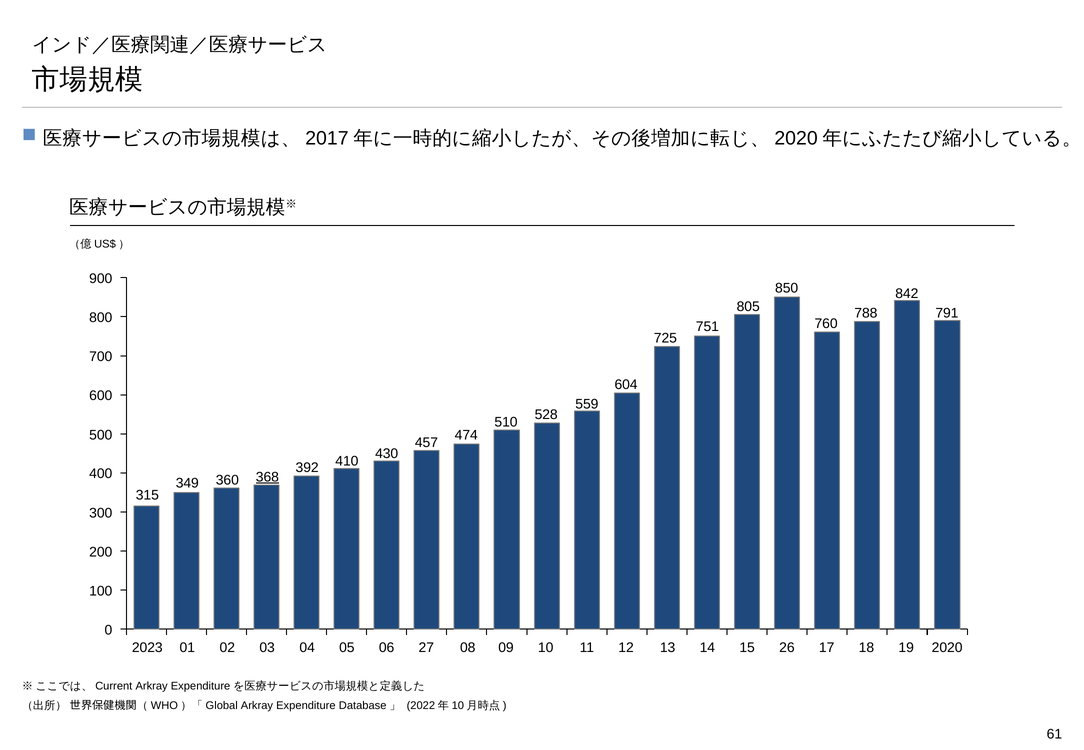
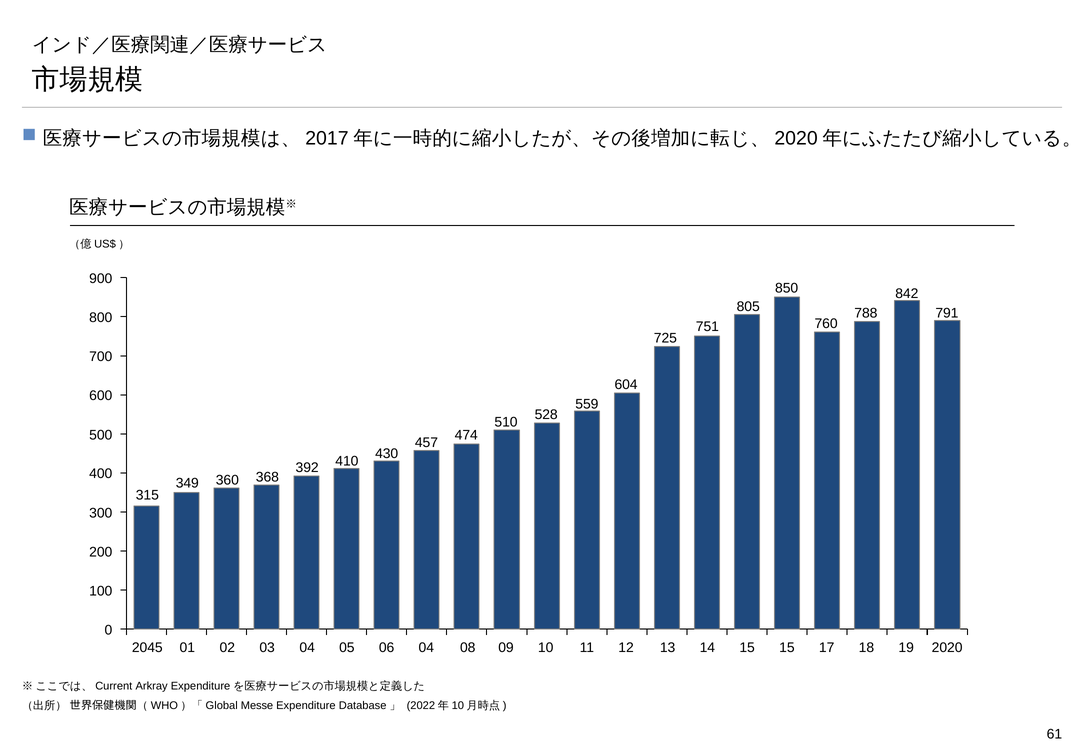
368 underline: present -> none
2023: 2023 -> 2045
01 27: 27 -> 04
13 26: 26 -> 15
Arkray at (257, 706): Arkray -> Messe
